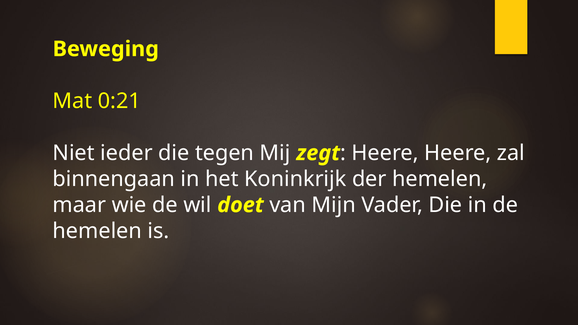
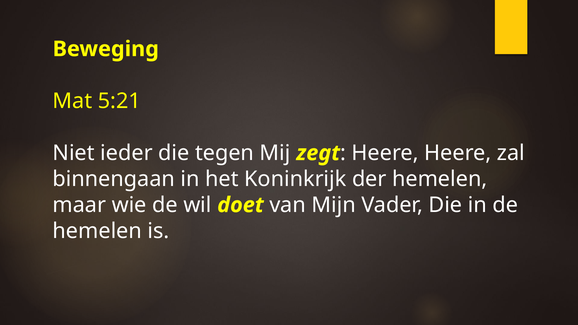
0:21: 0:21 -> 5:21
